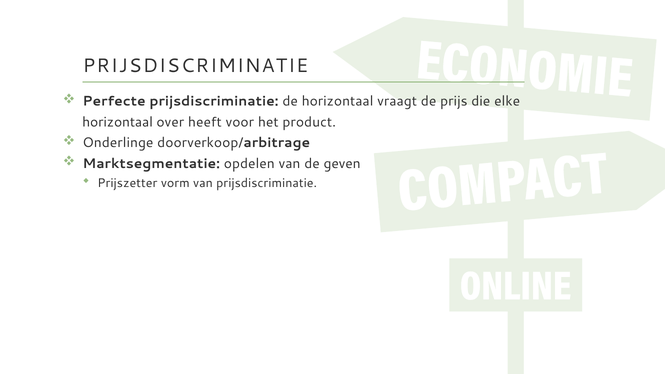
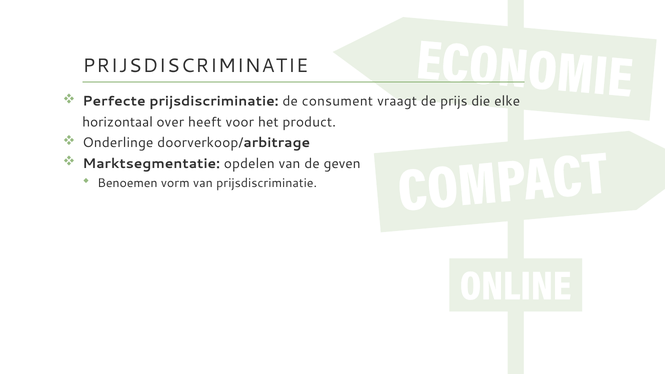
de horizontaal: horizontaal -> consument
Prijszetter: Prijszetter -> Benoemen
